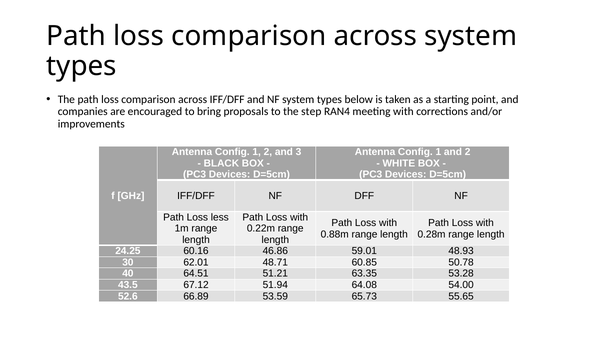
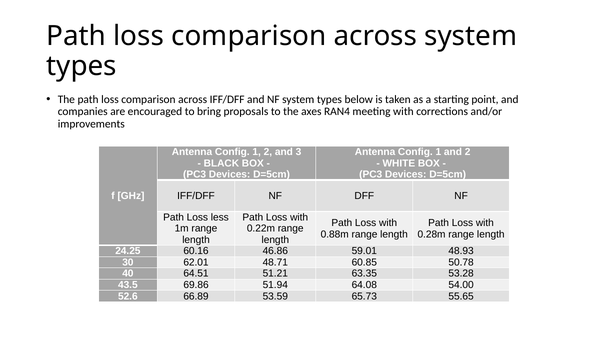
step: step -> axes
67.12: 67.12 -> 69.86
